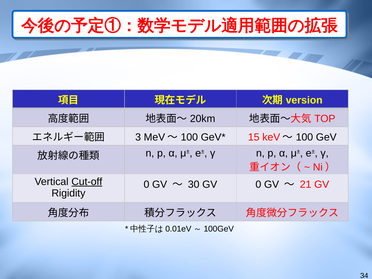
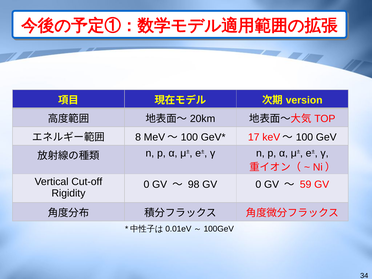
3: 3 -> 8
15: 15 -> 17
Cut-off underline: present -> none
30: 30 -> 98
21: 21 -> 59
